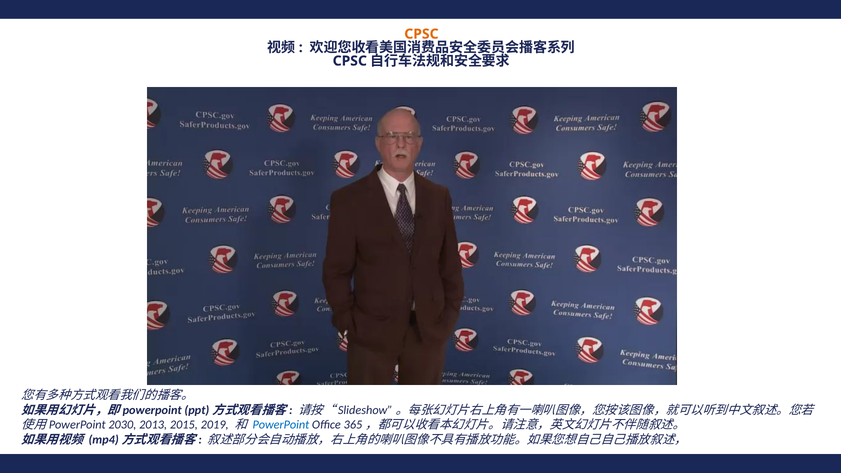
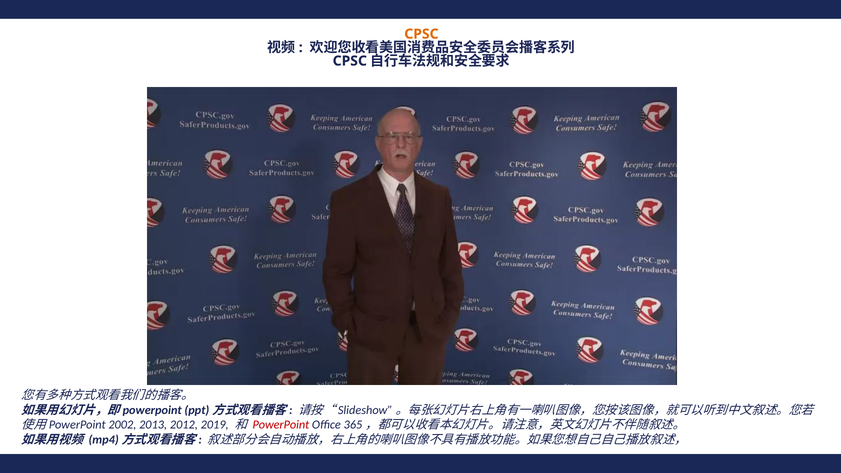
2030: 2030 -> 2002
2015: 2015 -> 2012
PowerPoint colour: blue -> red
